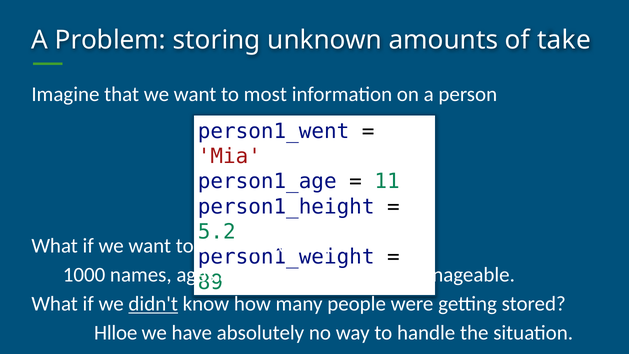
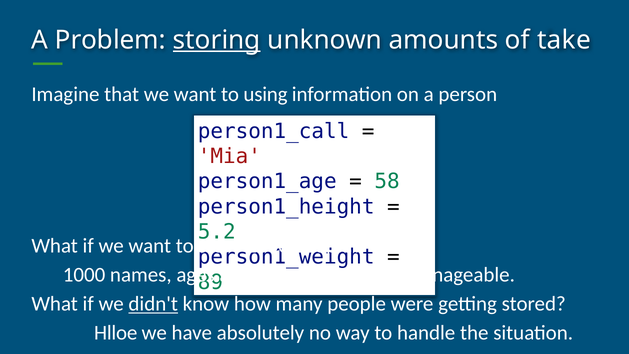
storing underline: none -> present
most: most -> using
person1_went: person1_went -> person1_call
11: 11 -> 58
